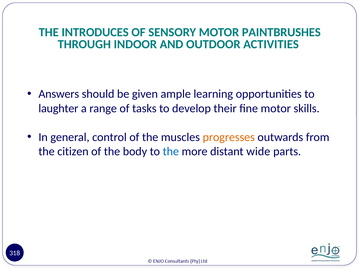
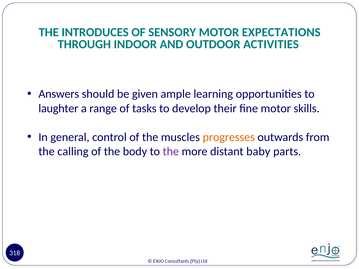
PAINTBRUSHES: PAINTBRUSHES -> EXPECTATIONS
citizen: citizen -> calling
the at (171, 152) colour: blue -> purple
wide: wide -> baby
